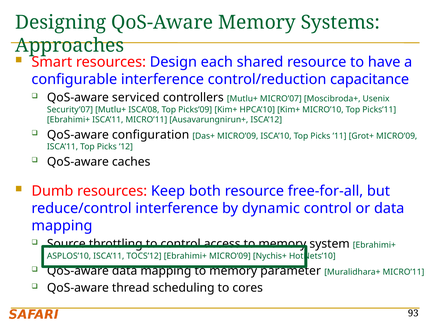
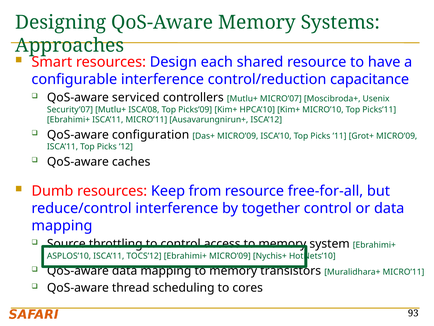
both: both -> from
dynamic: dynamic -> together
parameter: parameter -> transistors
